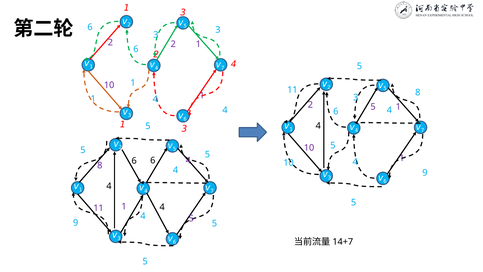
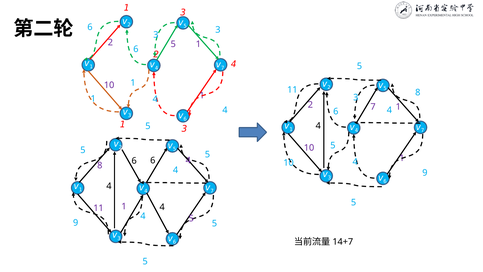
2 2: 2 -> 5
2 5: 5 -> 7
